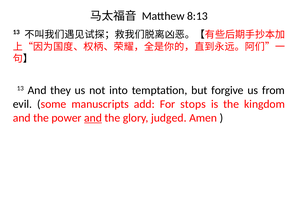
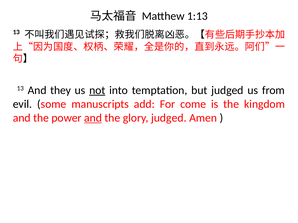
8:13: 8:13 -> 1:13
not underline: none -> present
but forgive: forgive -> judged
stops: stops -> come
